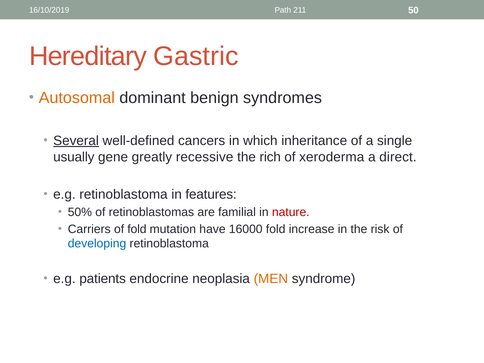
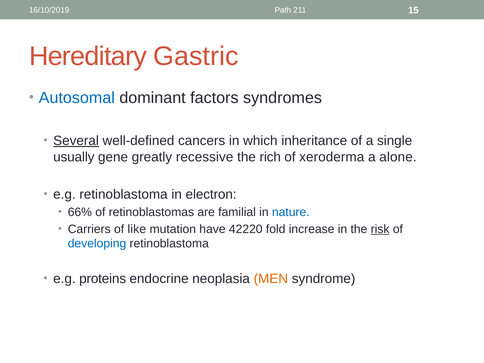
50: 50 -> 15
Autosomal colour: orange -> blue
benign: benign -> factors
direct: direct -> alone
features: features -> electron
50%: 50% -> 66%
nature colour: red -> blue
of fold: fold -> like
16000: 16000 -> 42220
risk underline: none -> present
patients: patients -> proteins
